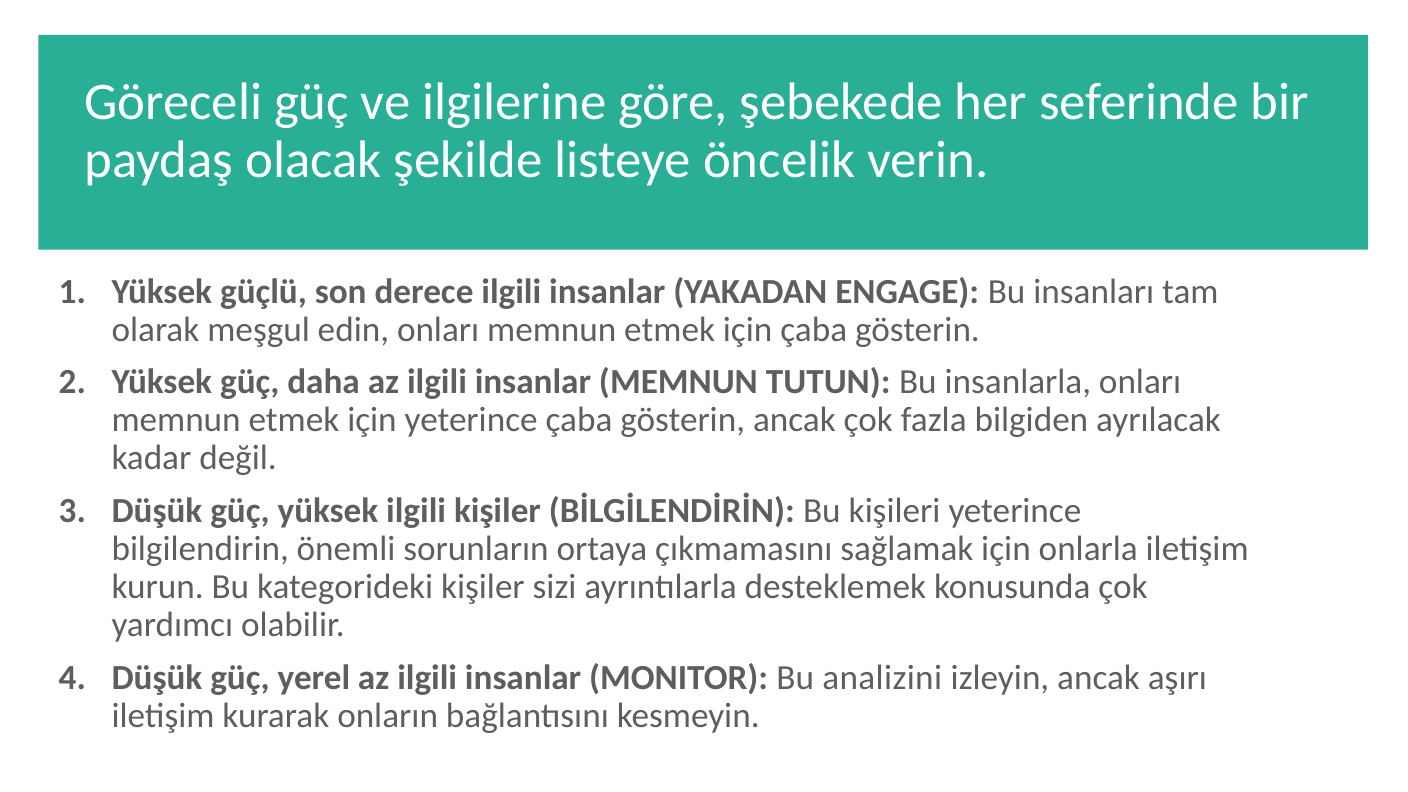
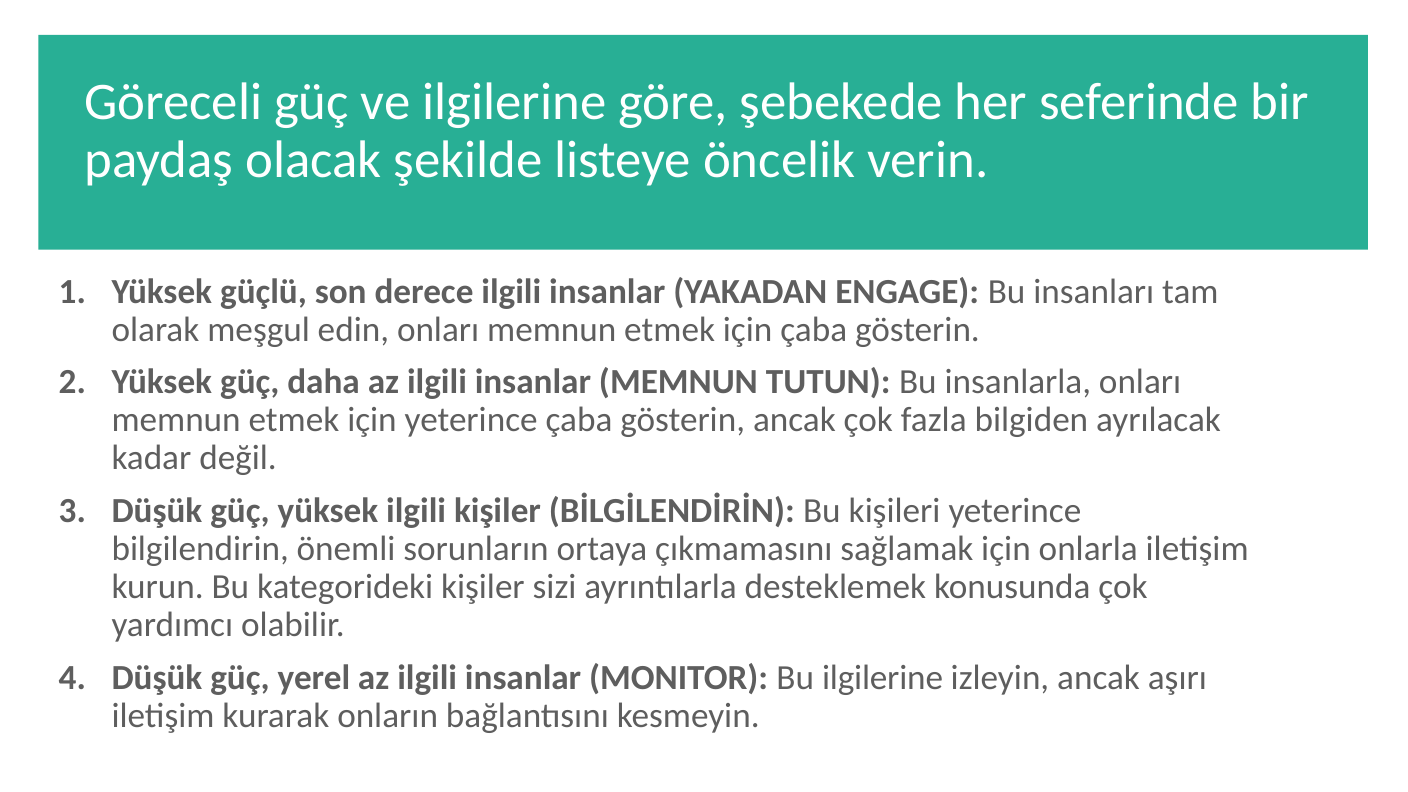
Bu analizini: analizini -> ilgilerine
